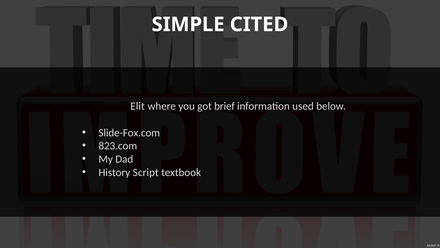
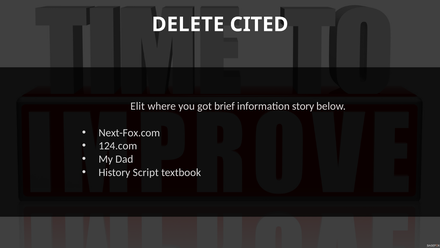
SIMPLE: SIMPLE -> DELETE
used: used -> story
Slide-Fox.com: Slide-Fox.com -> Next-Fox.com
823.com: 823.com -> 124.com
